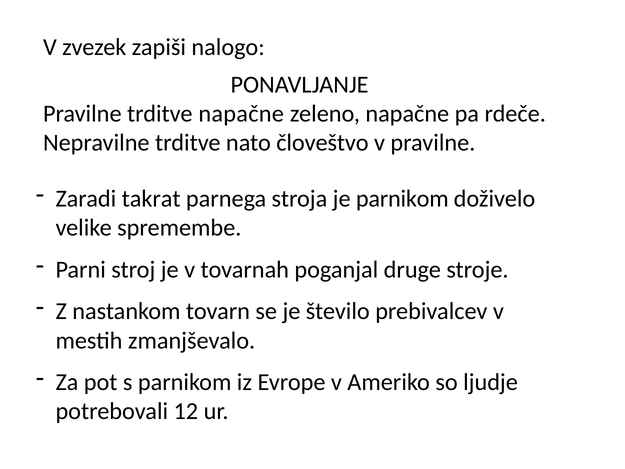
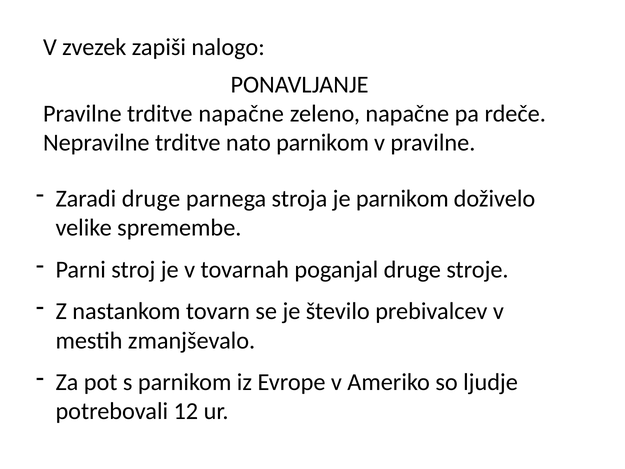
nato človeštvo: človeštvo -> parnikom
Zaradi takrat: takrat -> druge
